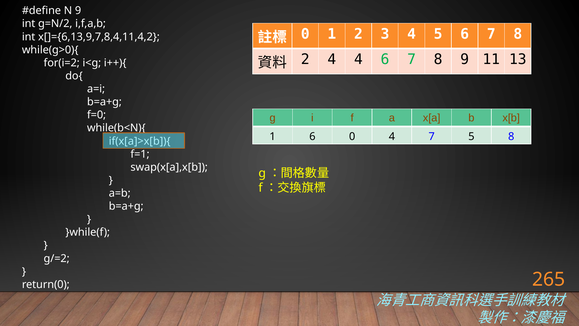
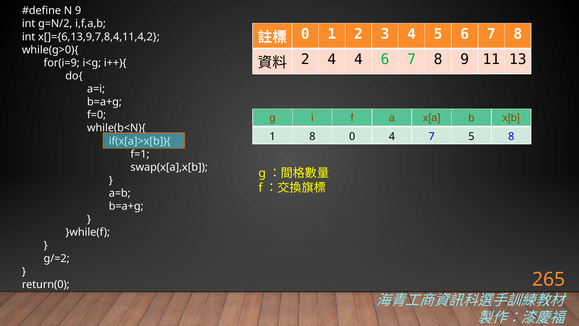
for(i=2: for(i=2 -> for(i=9
1 6: 6 -> 8
